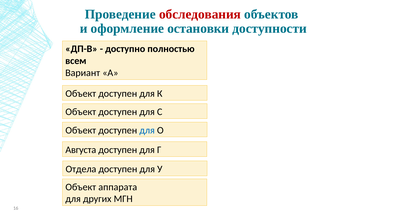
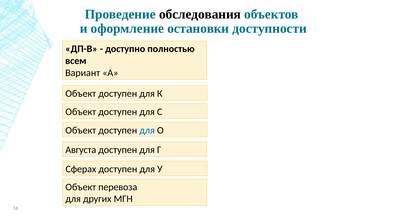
обследования colour: red -> black
Отдела: Отдела -> Сферах
аппарата: аппарата -> перевоза
